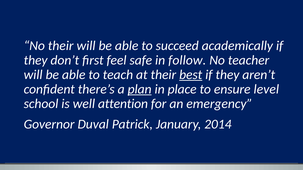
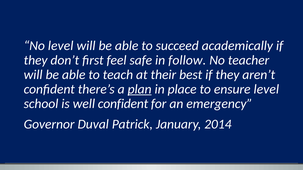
No their: their -> level
best underline: present -> none
well attention: attention -> confident
